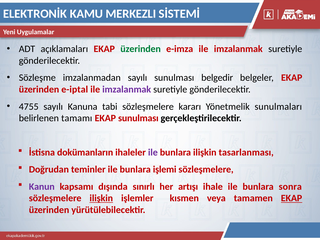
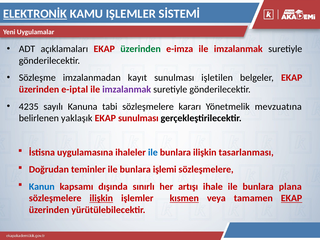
ELEKTRONİK underline: none -> present
KAMU MERKEZLI: MERKEZLI -> IŞLEMLER
imzalanmadan sayılı: sayılı -> kayıt
belgedir: belgedir -> işletilen
4755: 4755 -> 4235
sunulmaları: sunulmaları -> mevzuatına
tamamı: tamamı -> yaklaşık
dokümanların: dokümanların -> uygulamasına
ile at (153, 152) colour: purple -> blue
Kanun colour: purple -> blue
sonra: sonra -> plana
kısmen underline: none -> present
